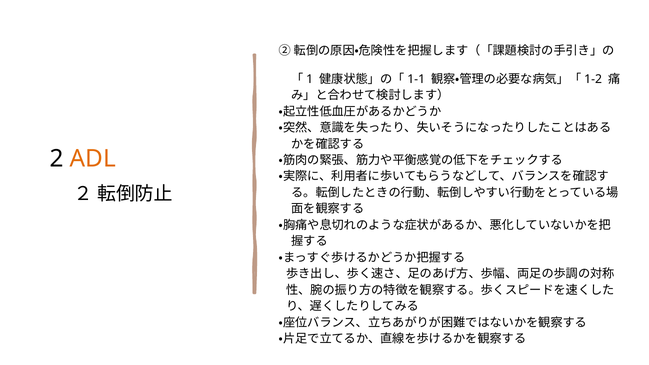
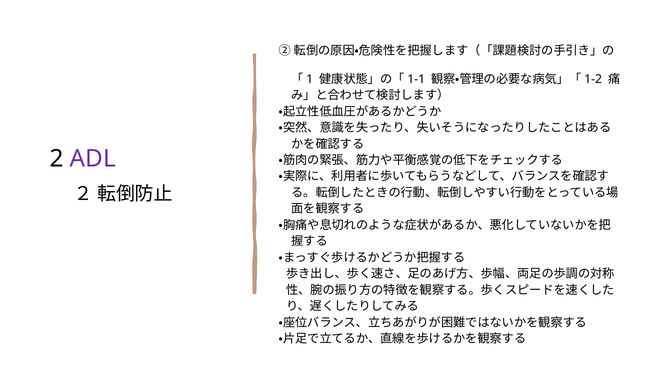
ADL colour: orange -> purple
